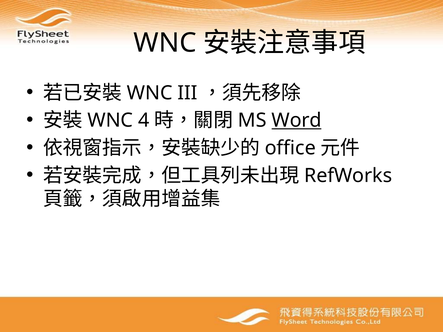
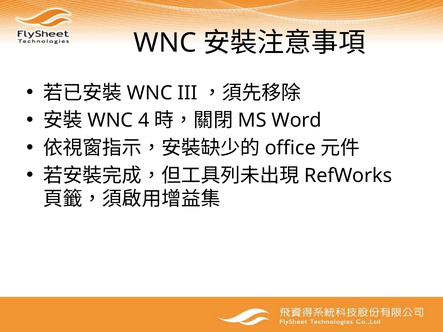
Word underline: present -> none
